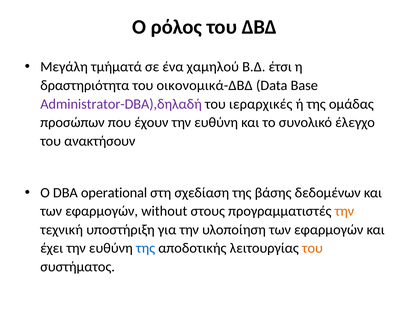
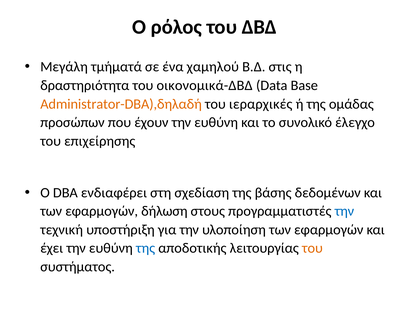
έτσι: έτσι -> στις
Administrator-DBA),δηλαδή colour: purple -> orange
ανακτήσουν: ανακτήσουν -> επιχείρησης
operational: operational -> ενδιαφέρει
without: without -> δήλωση
την at (344, 212) colour: orange -> blue
